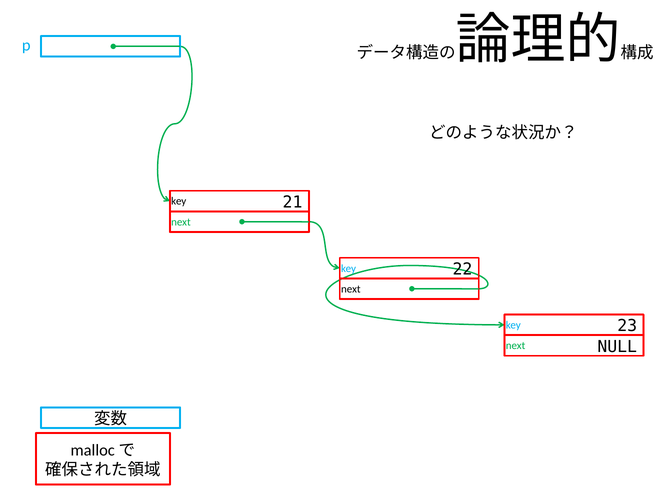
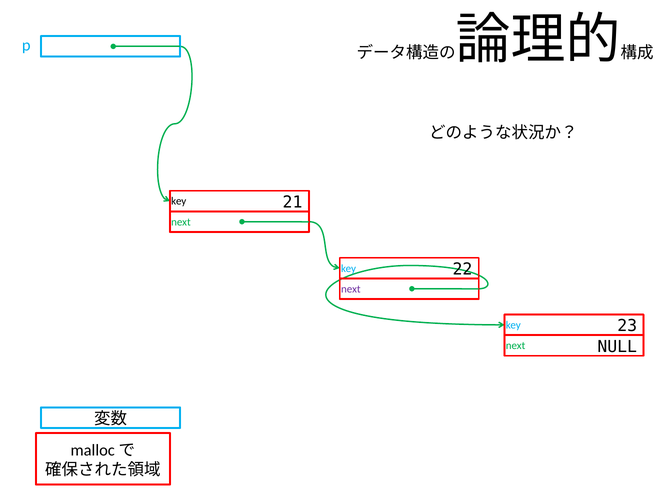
next at (351, 289) colour: black -> purple
